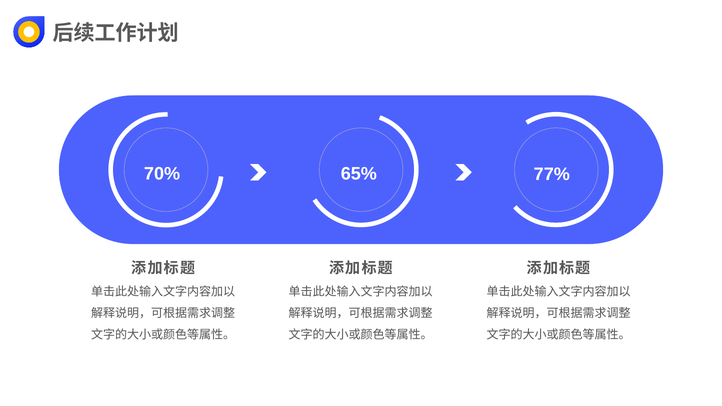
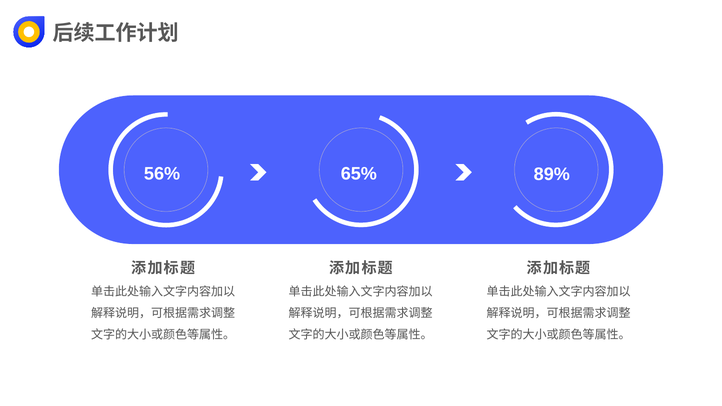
70%: 70% -> 56%
77%: 77% -> 89%
